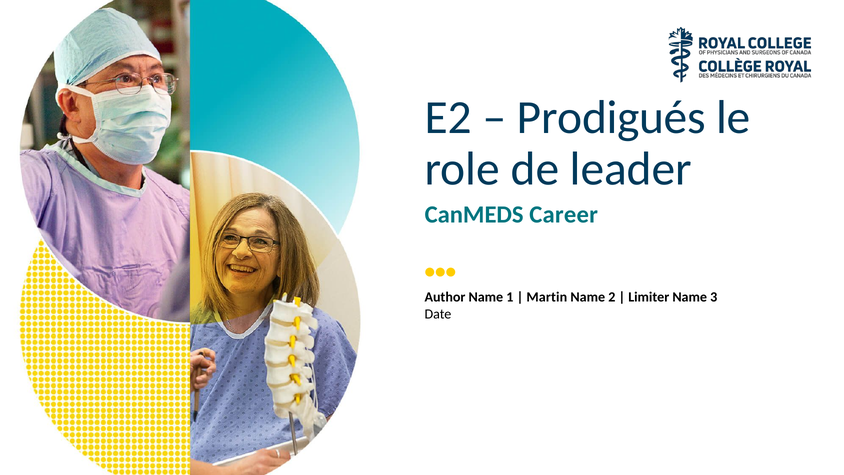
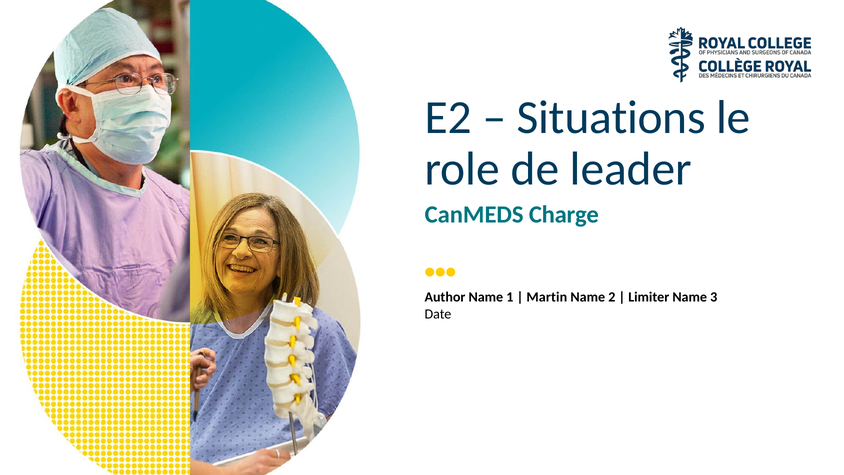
Prodigués: Prodigués -> Situations
Career: Career -> Charge
